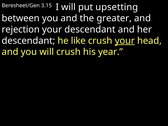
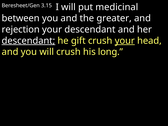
upsetting: upsetting -> medicinal
descendant at (28, 41) underline: none -> present
like: like -> gift
year: year -> long
